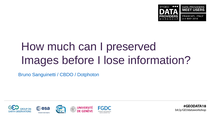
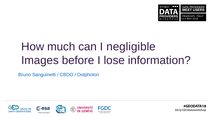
preserved: preserved -> negligible
